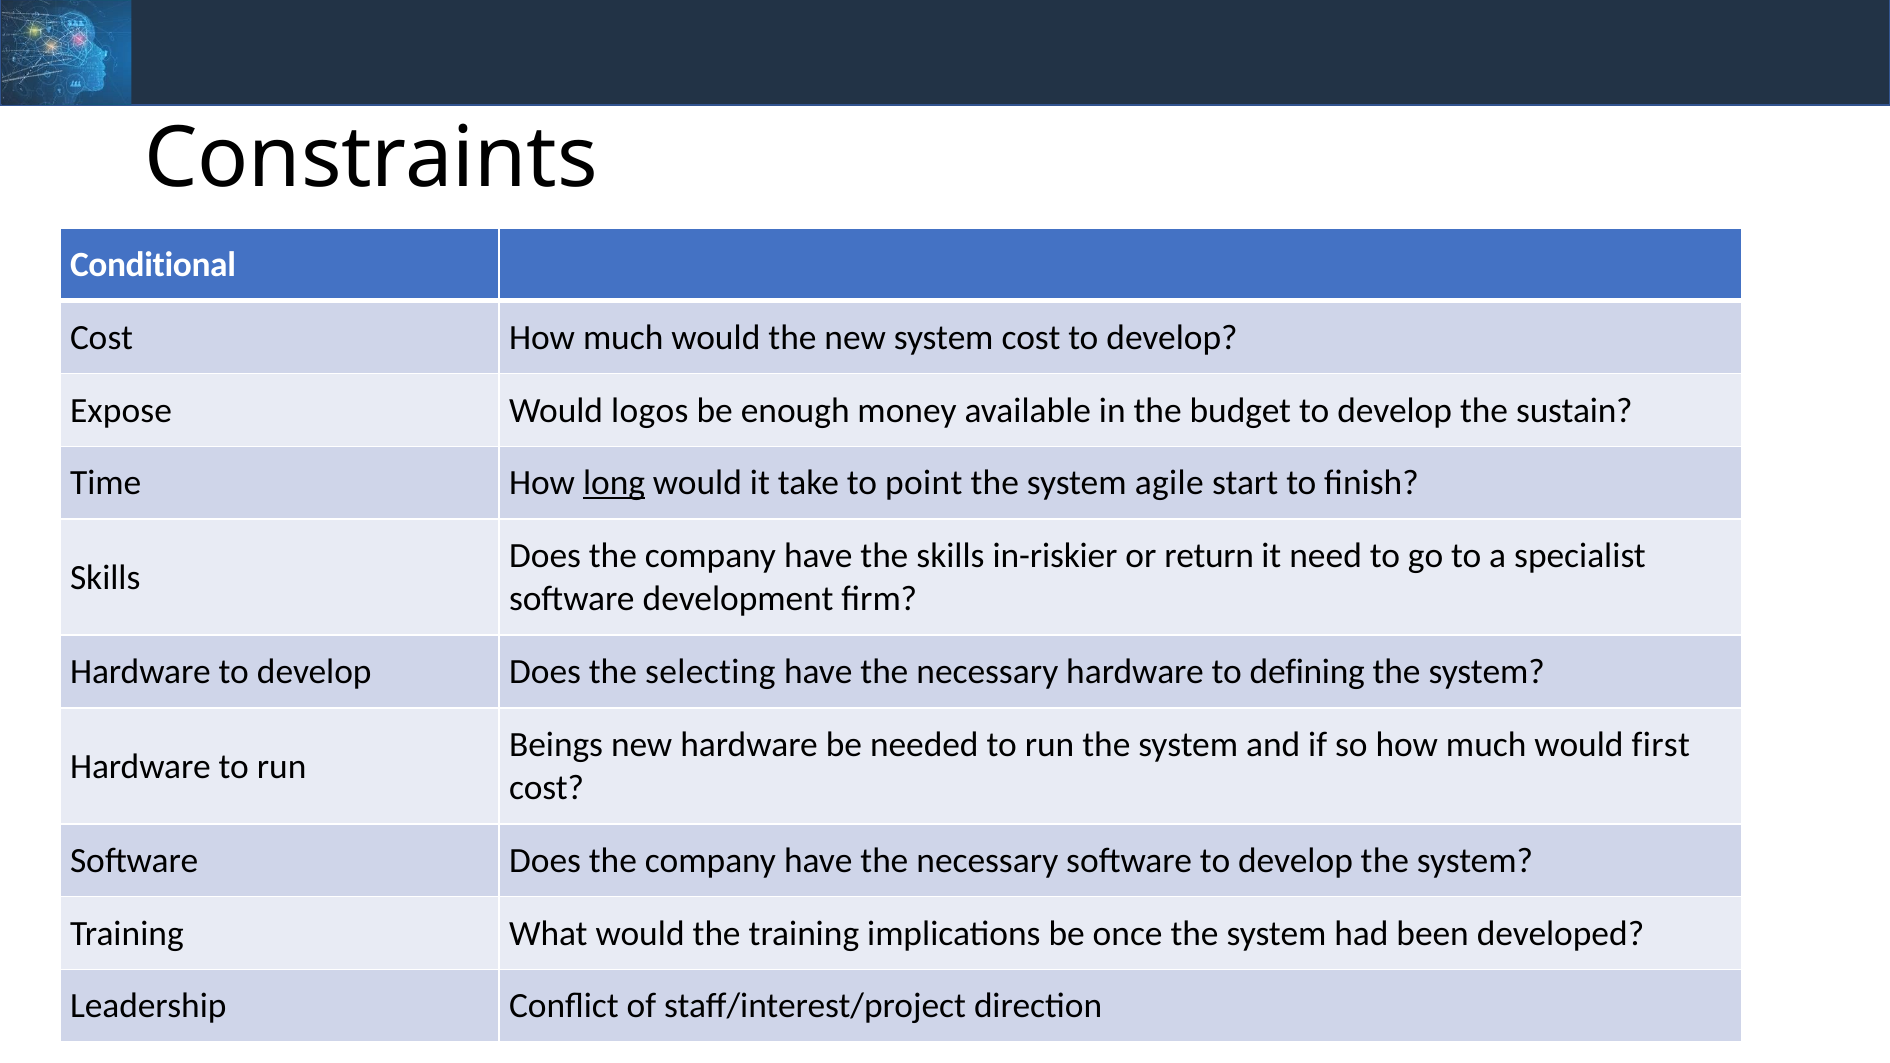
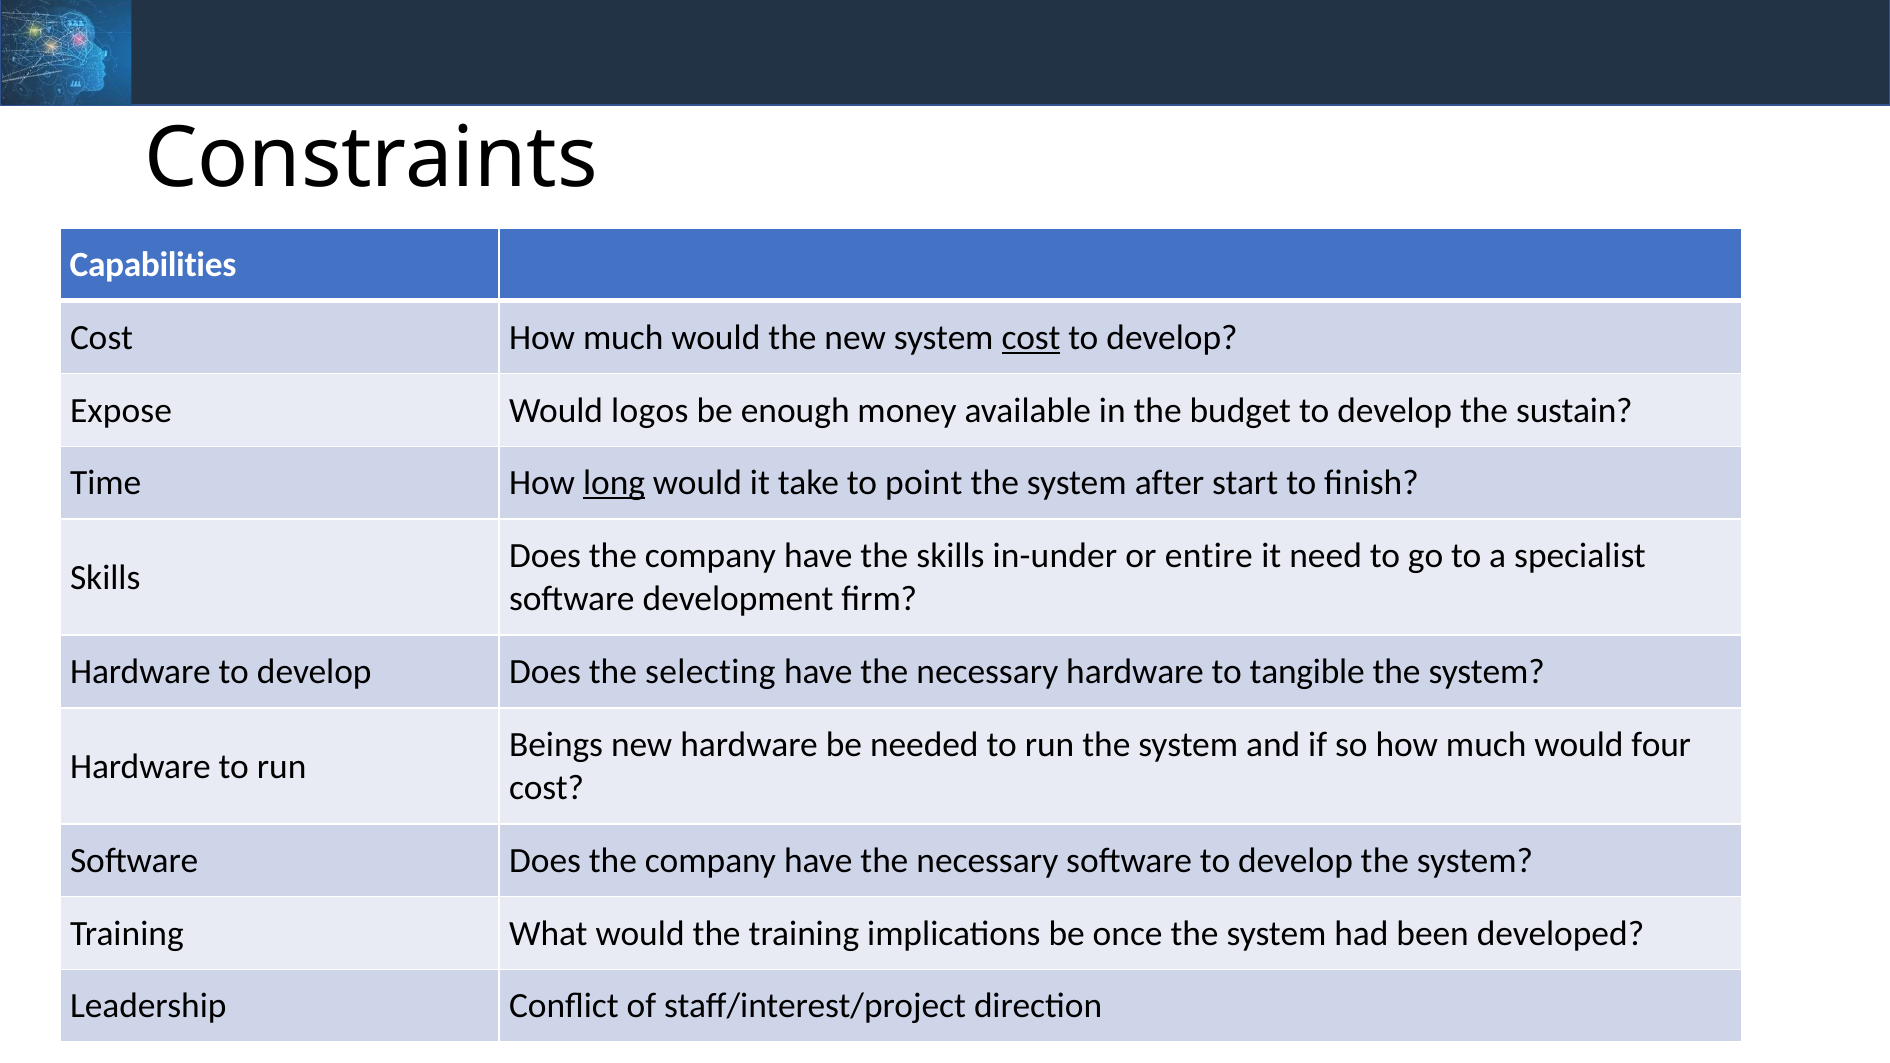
Conditional: Conditional -> Capabilities
cost at (1031, 338) underline: none -> present
agile: agile -> after
in-riskier: in-riskier -> in-under
return: return -> entire
defining: defining -> tangible
first: first -> four
